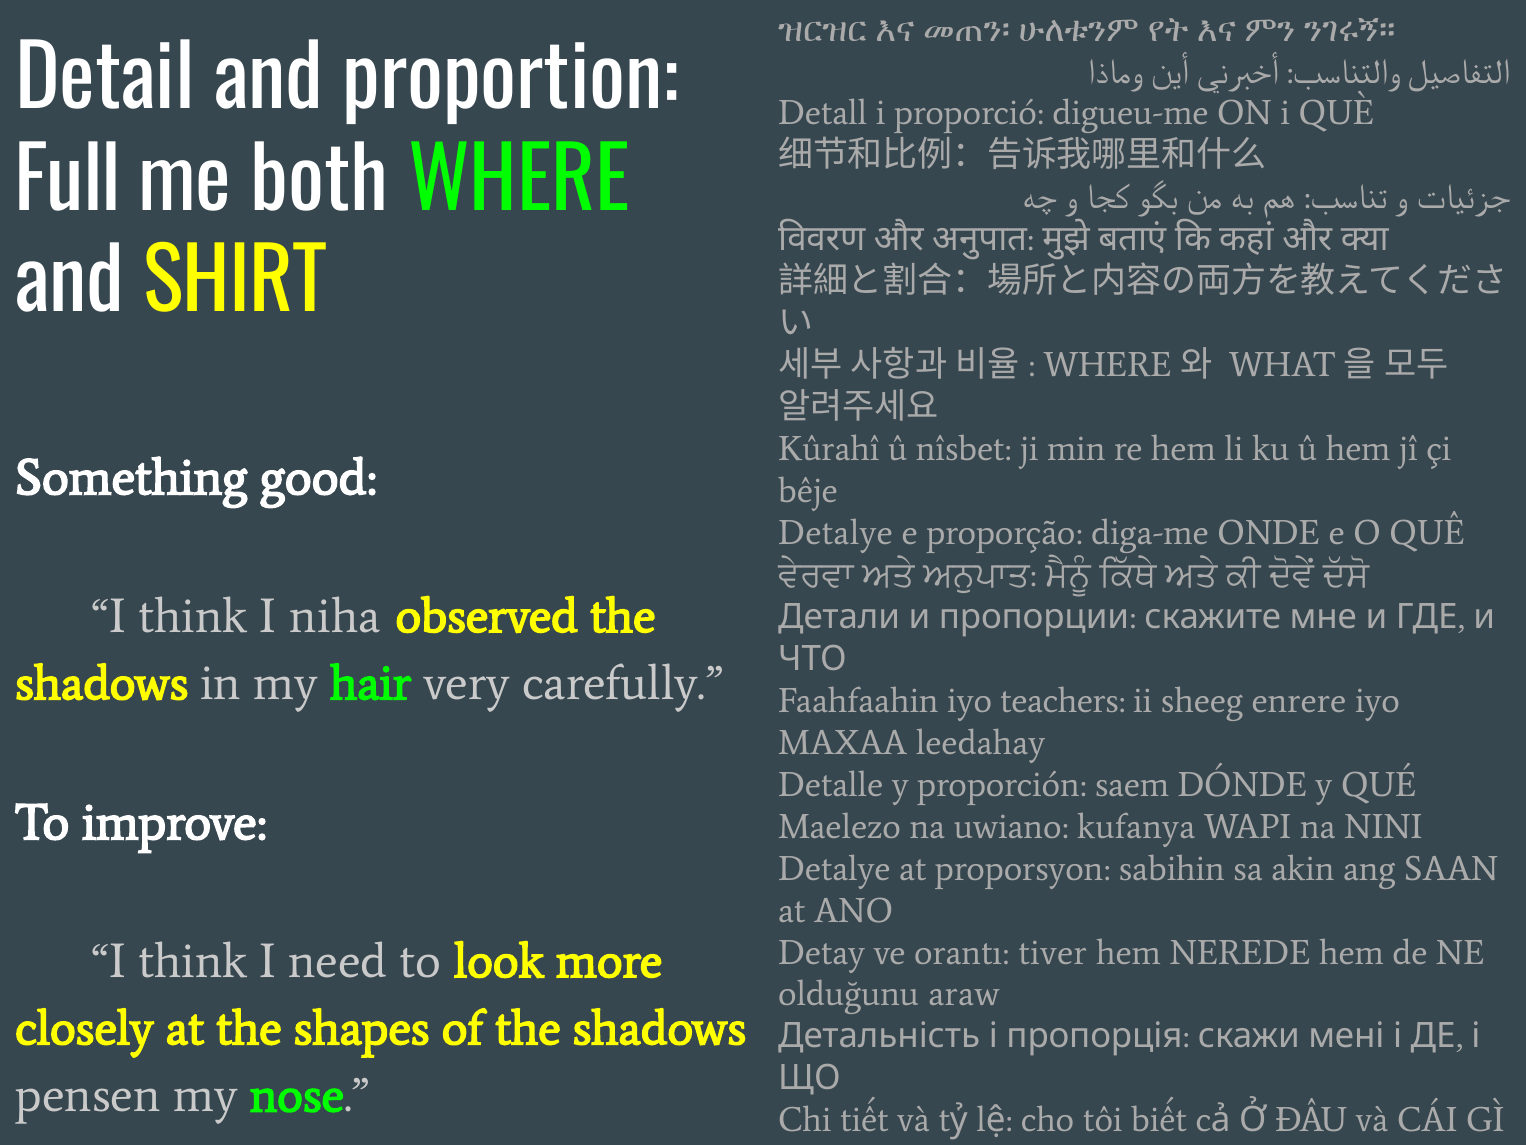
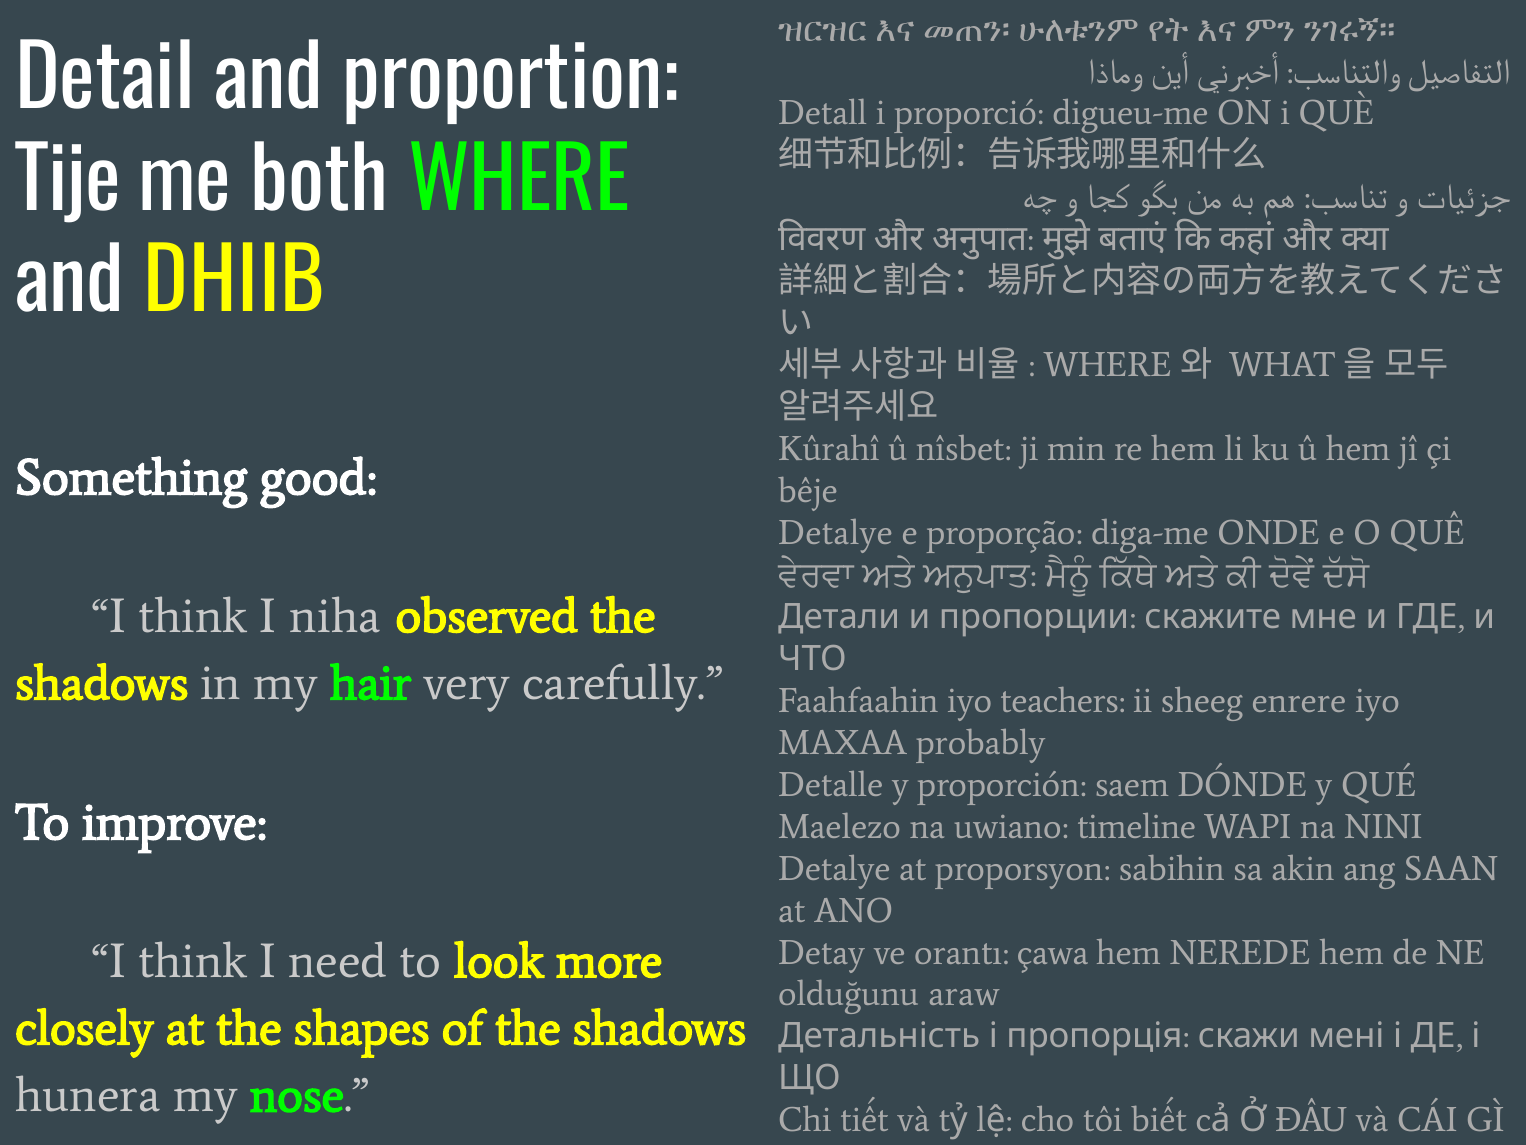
Full: Full -> Tije
SHIRT: SHIRT -> DHIIB
leedahay: leedahay -> probably
kufanya: kufanya -> timeline
tiver: tiver -> çawa
pensen: pensen -> hunera
